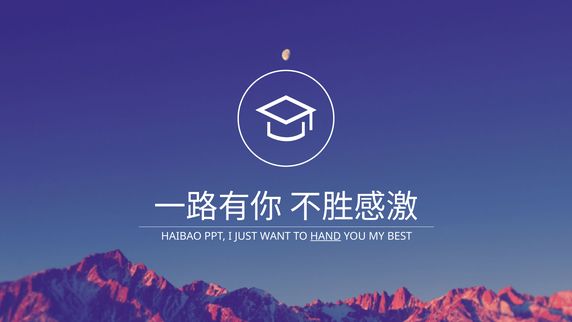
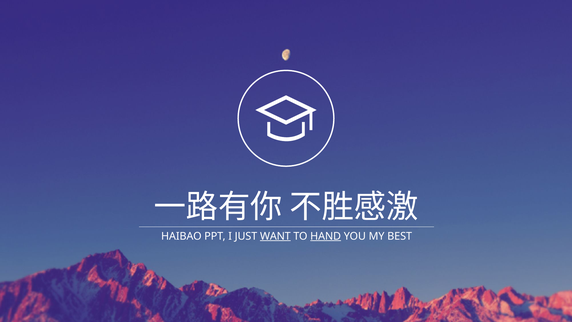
WANT underline: none -> present
